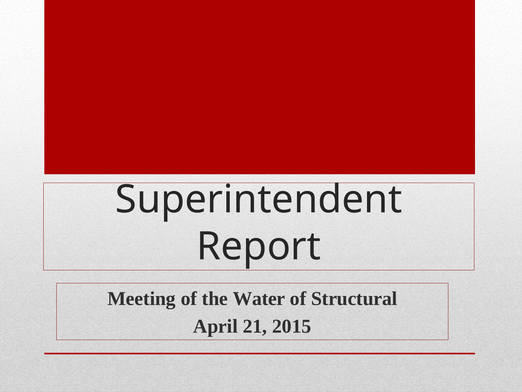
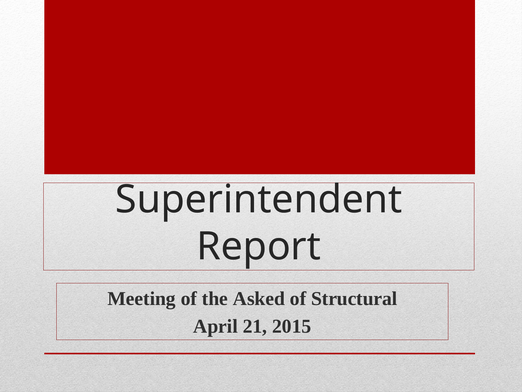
Water: Water -> Asked
